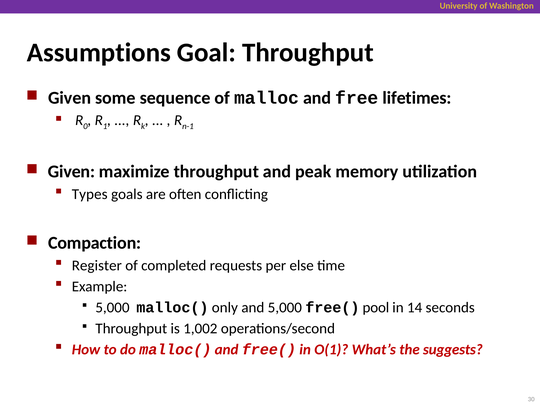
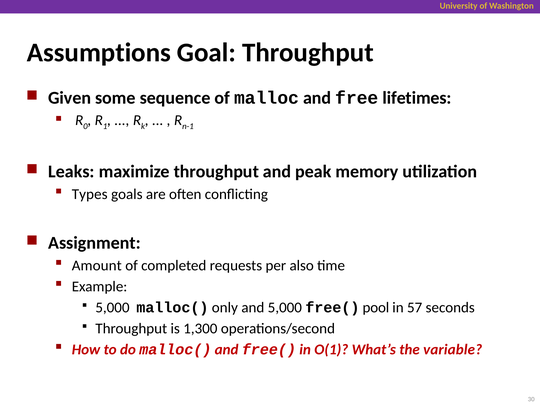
Given at (71, 172): Given -> Leaks
Compaction: Compaction -> Assignment
Register: Register -> Amount
else: else -> also
14: 14 -> 57
1,002: 1,002 -> 1,300
suggests: suggests -> variable
